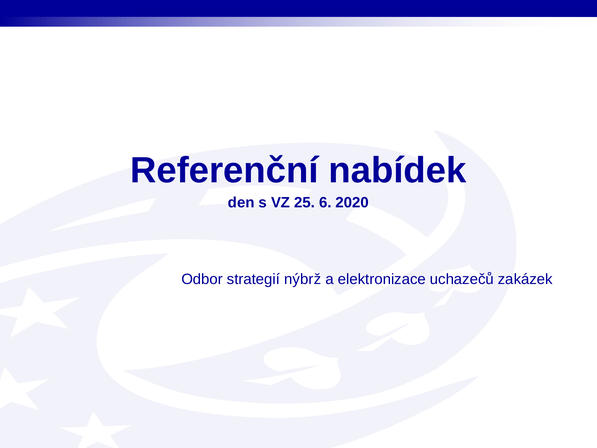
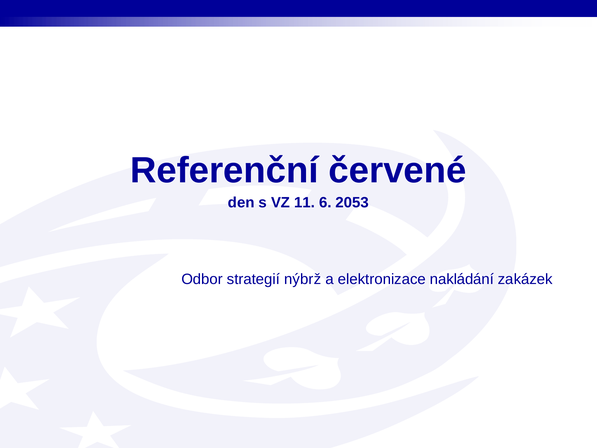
nabídek: nabídek -> červené
25: 25 -> 11
2020: 2020 -> 2053
uchazečů: uchazečů -> nakládání
